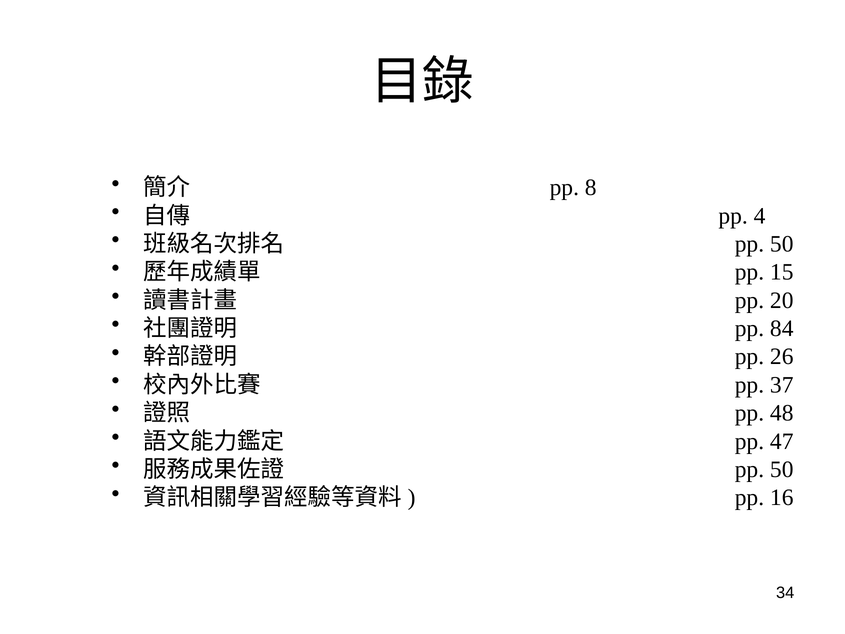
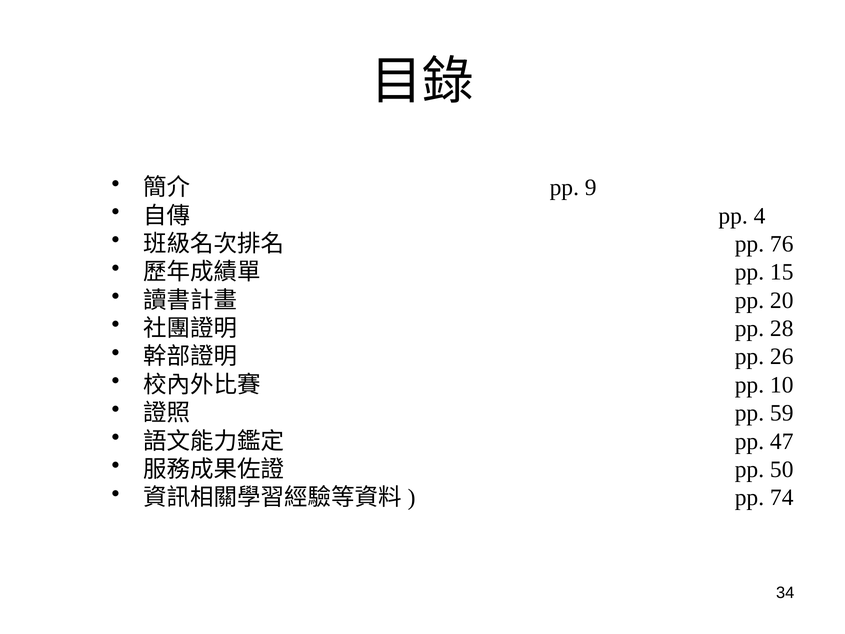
8: 8 -> 9
50 at (782, 244): 50 -> 76
84: 84 -> 28
37: 37 -> 10
48: 48 -> 59
16: 16 -> 74
